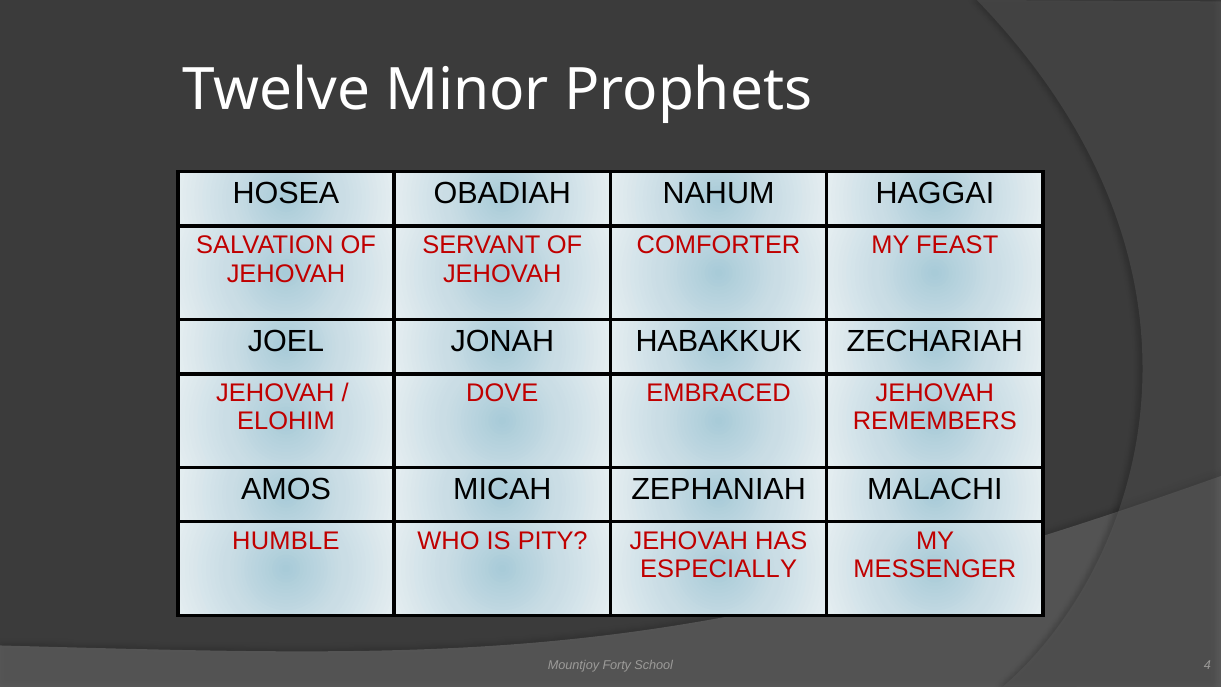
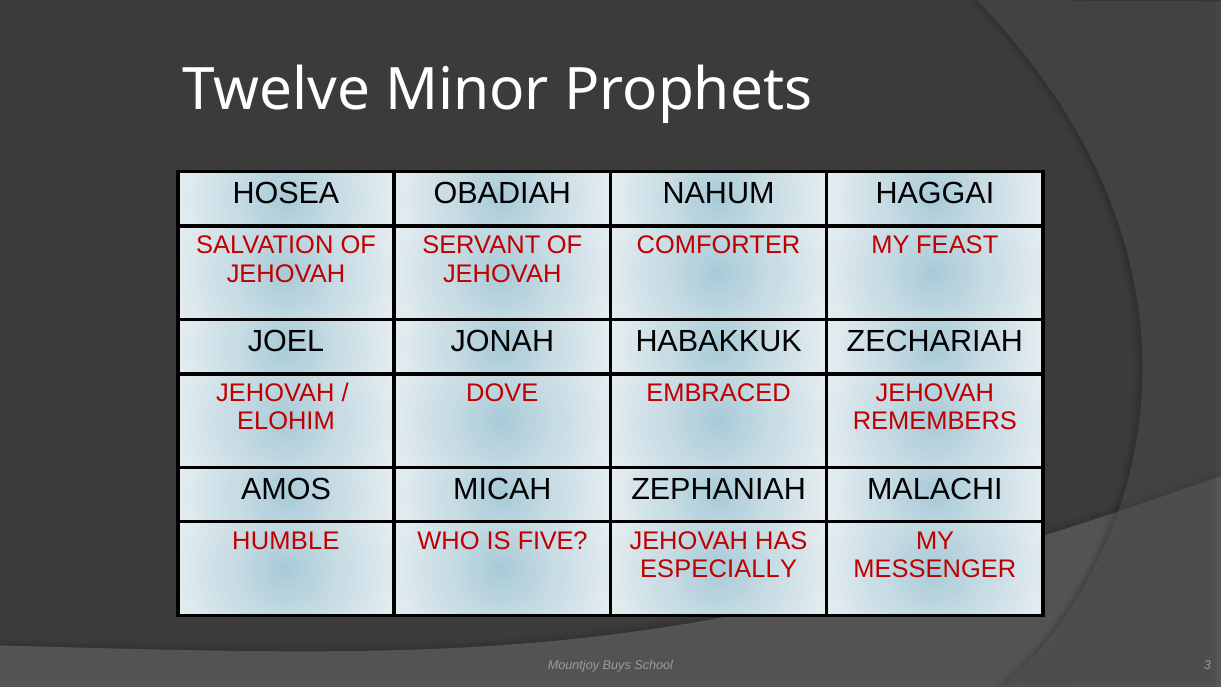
PITY: PITY -> FIVE
Forty: Forty -> Buys
4: 4 -> 3
